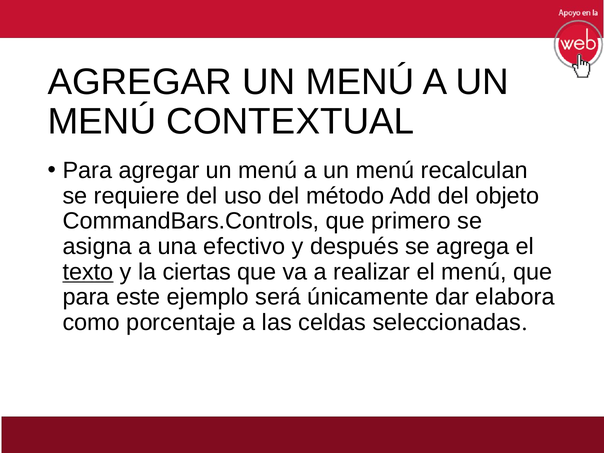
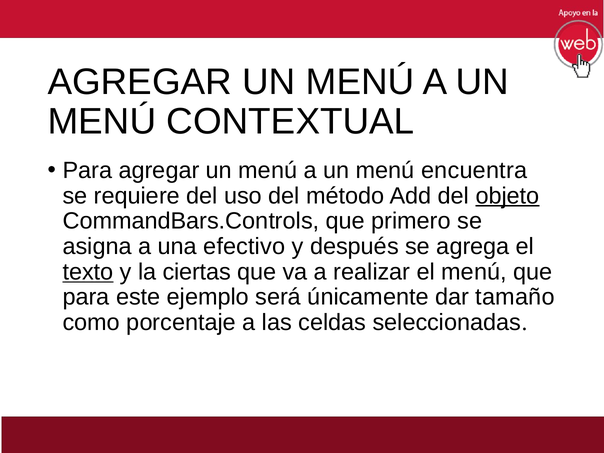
recalculan: recalculan -> encuentra
objeto underline: none -> present
elabora: elabora -> tamaño
